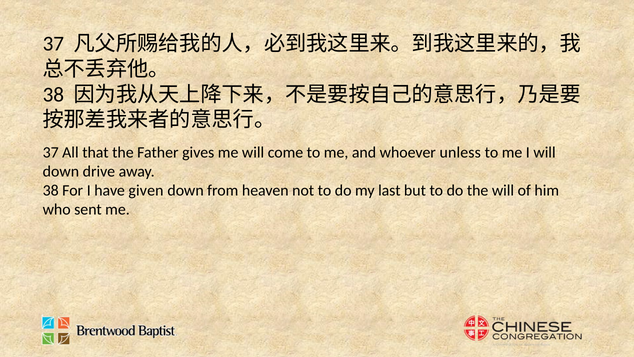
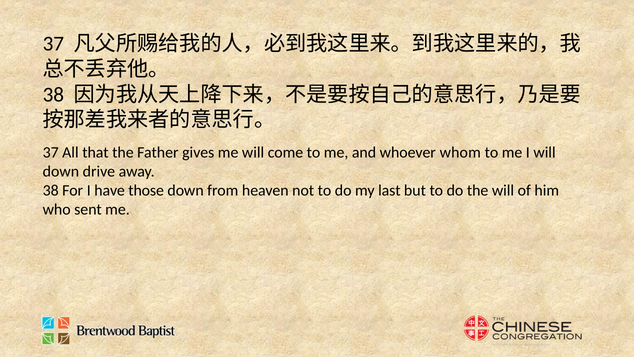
unless: unless -> whom
given: given -> those
